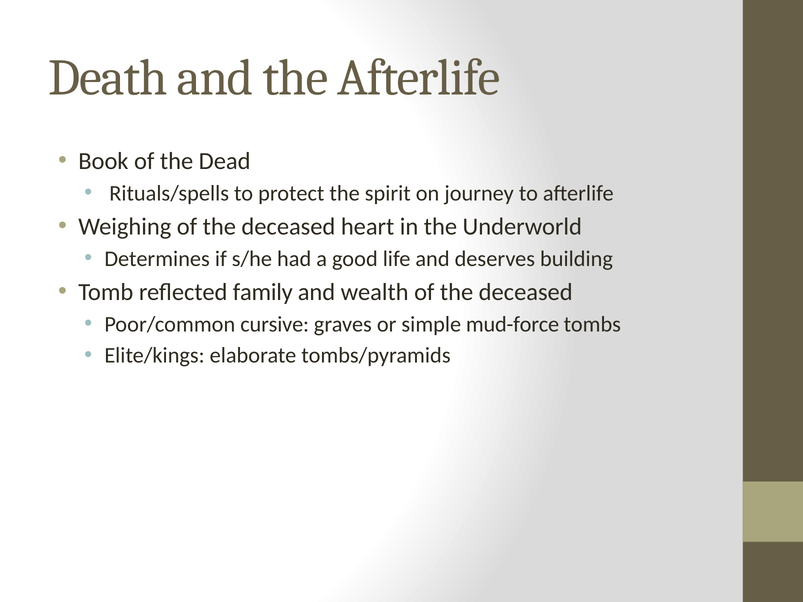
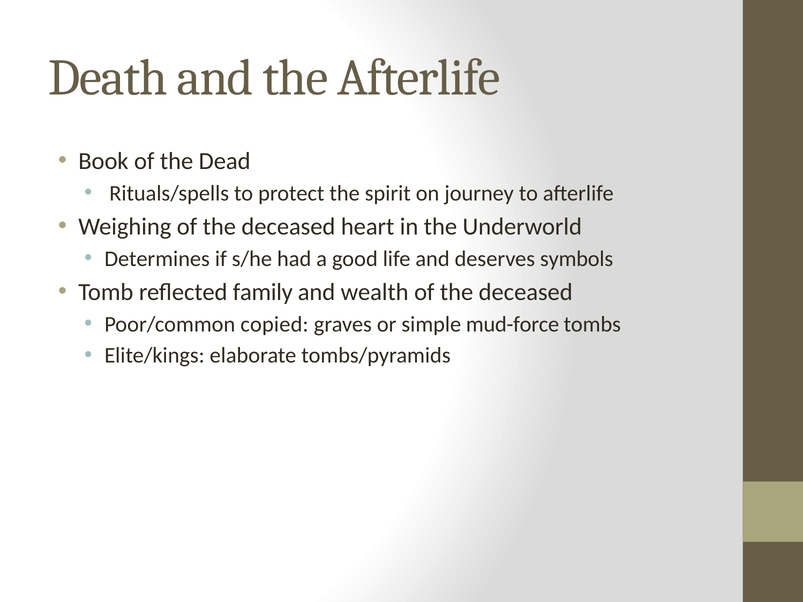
building: building -> symbols
cursive: cursive -> copied
